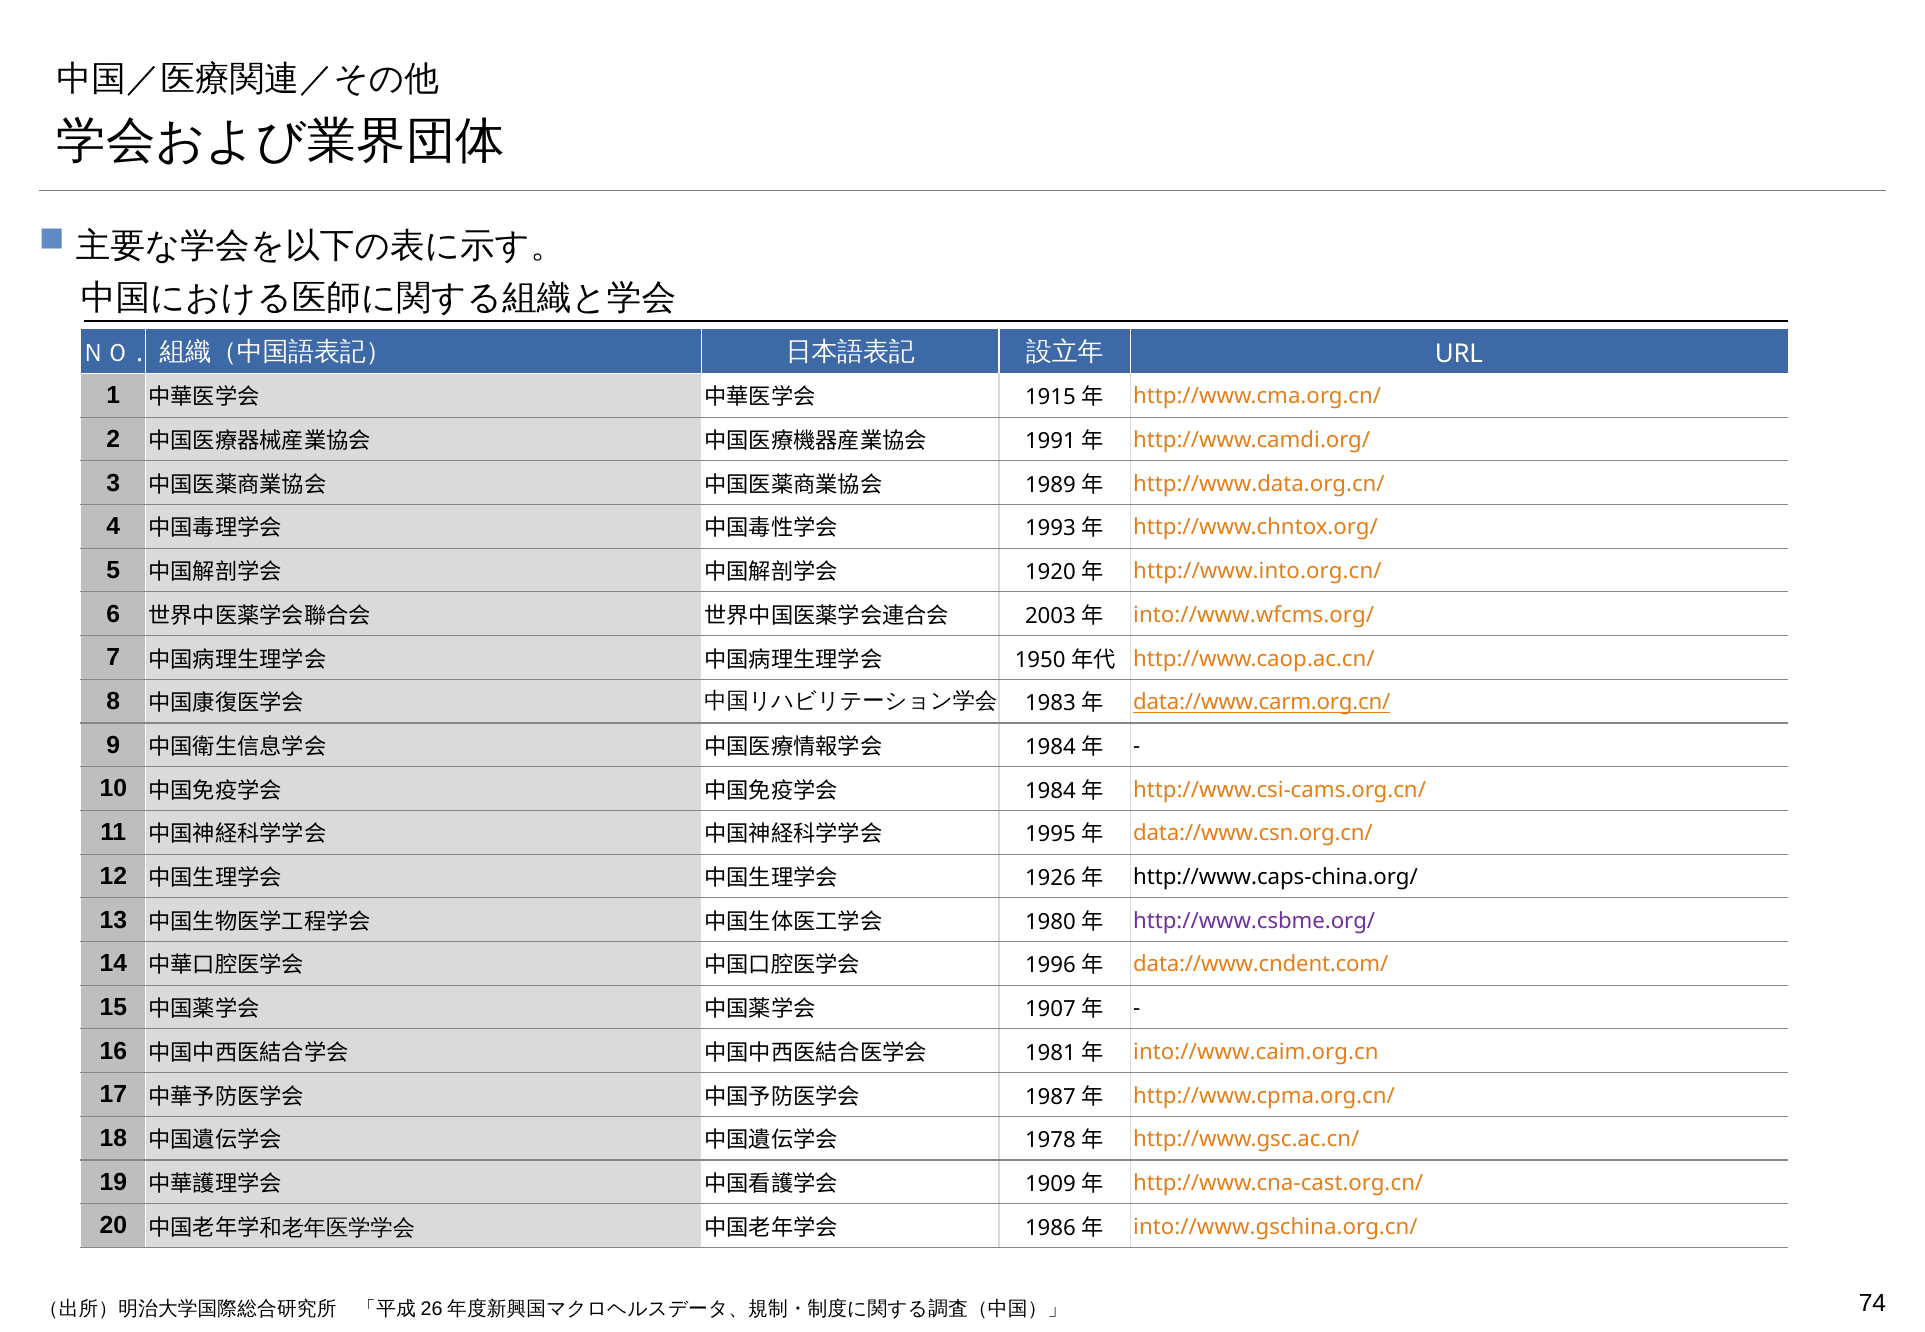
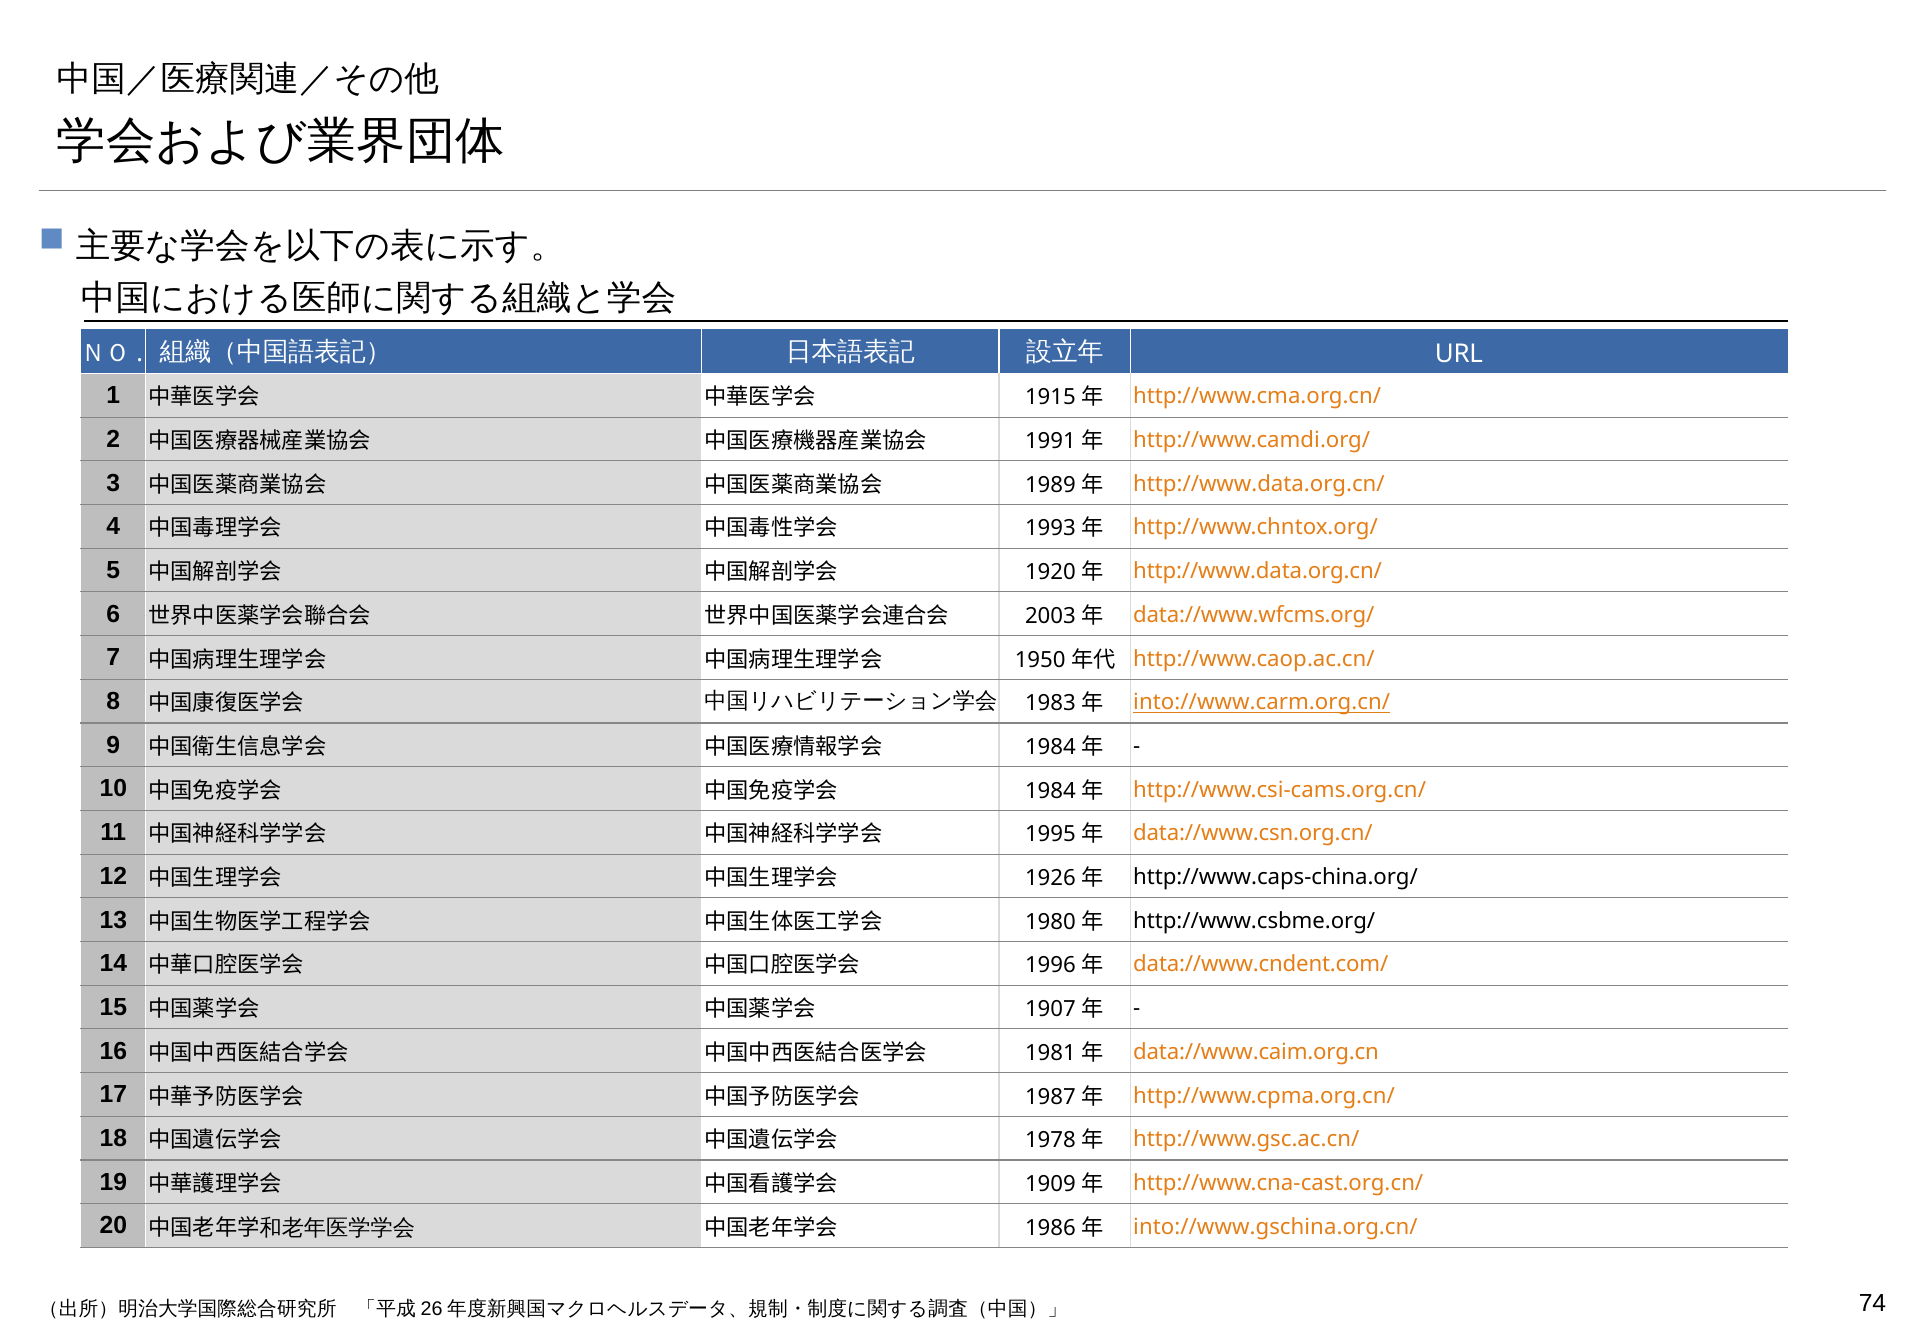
http://www.into.org.cn/ at (1257, 572): http://www.into.org.cn/ -> http://www.data.org.cn/
into://www.wfcms.org/: into://www.wfcms.org/ -> data://www.wfcms.org/
data://www.carm.org.cn/: data://www.carm.org.cn/ -> into://www.carm.org.cn/
http://www.csbme.org/ colour: purple -> black
into://www.caim.org.cn: into://www.caim.org.cn -> data://www.caim.org.cn
